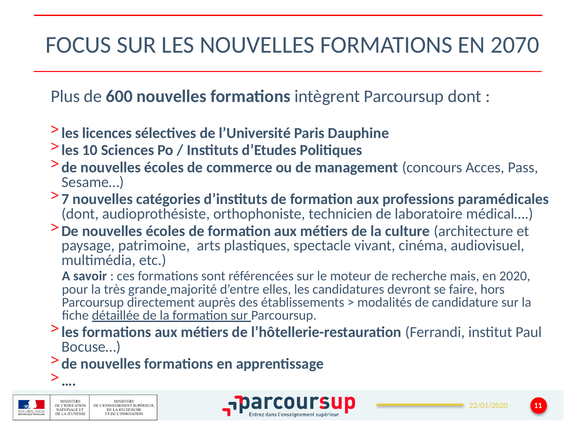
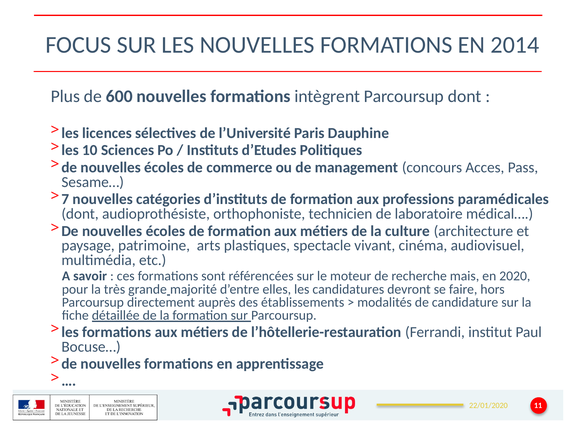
2070: 2070 -> 2014
